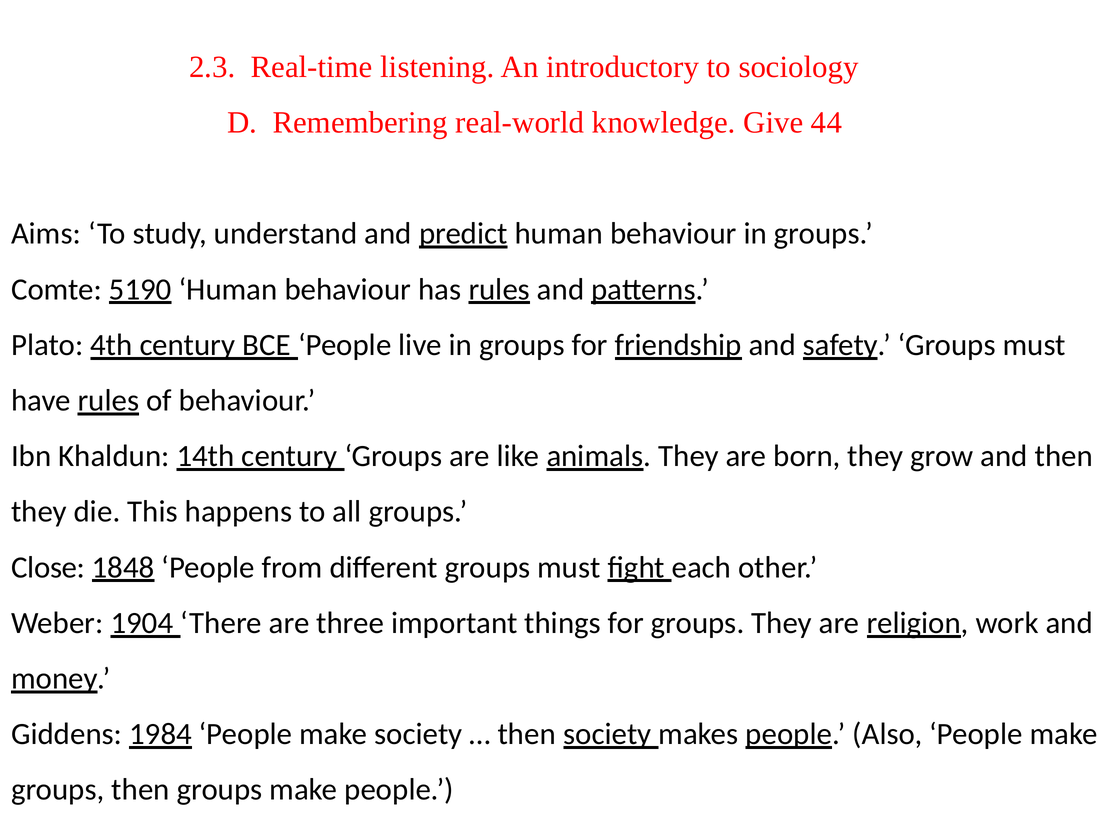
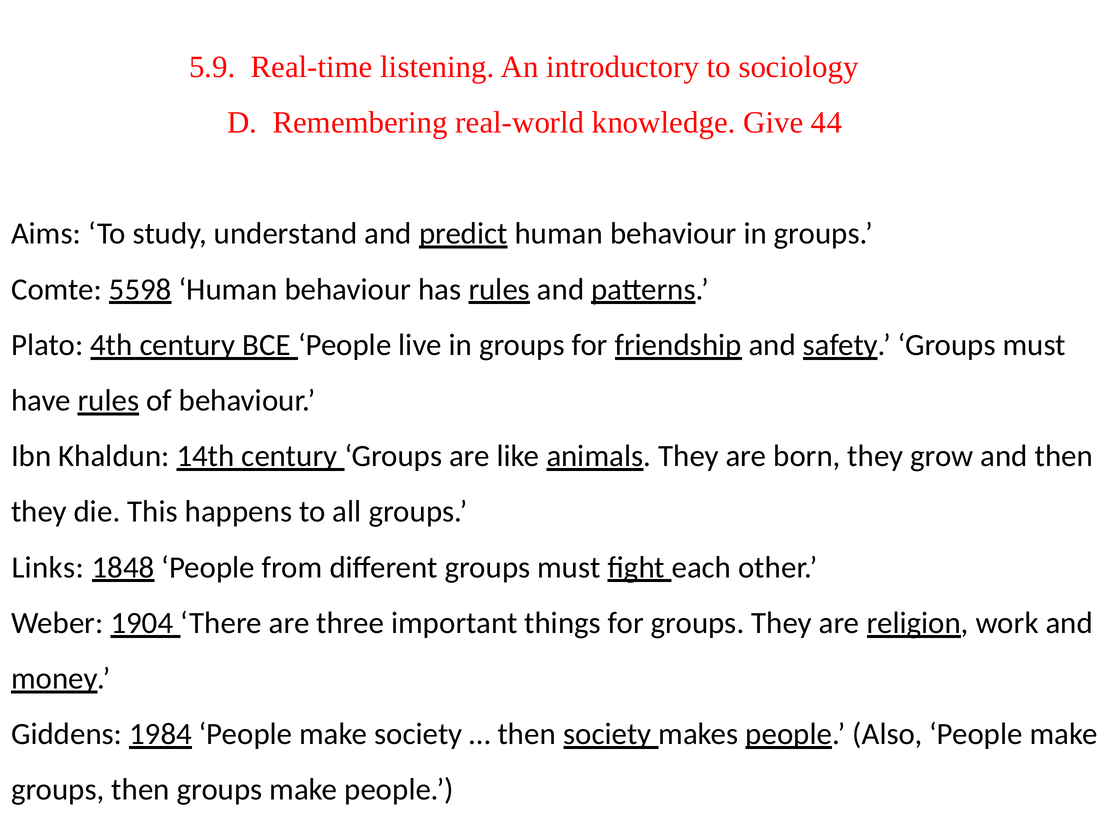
2.3: 2.3 -> 5.9
5190: 5190 -> 5598
Close: Close -> Links
